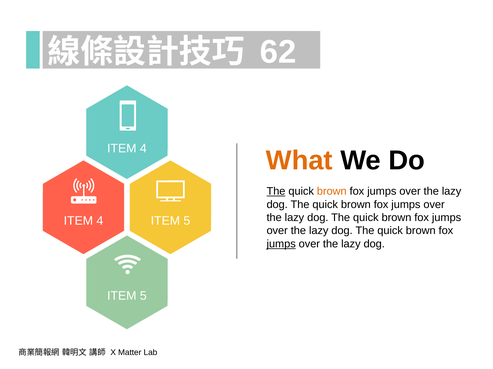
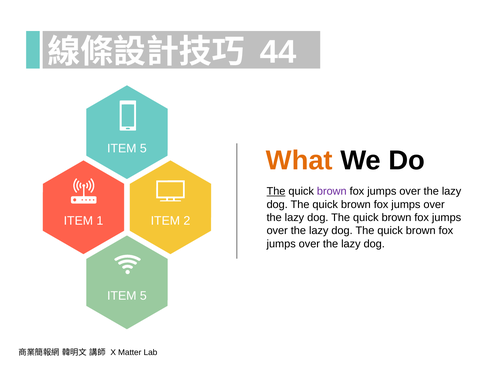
62: 62 -> 44
4 at (143, 149): 4 -> 5
brown at (332, 192) colour: orange -> purple
4 at (100, 221): 4 -> 1
5 at (187, 221): 5 -> 2
jumps at (281, 244) underline: present -> none
